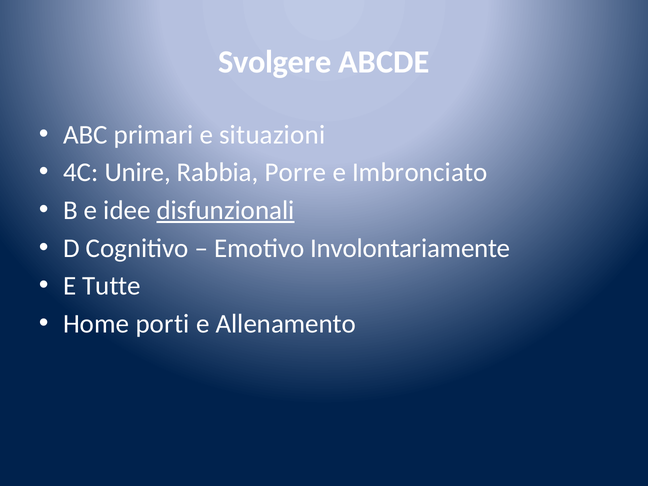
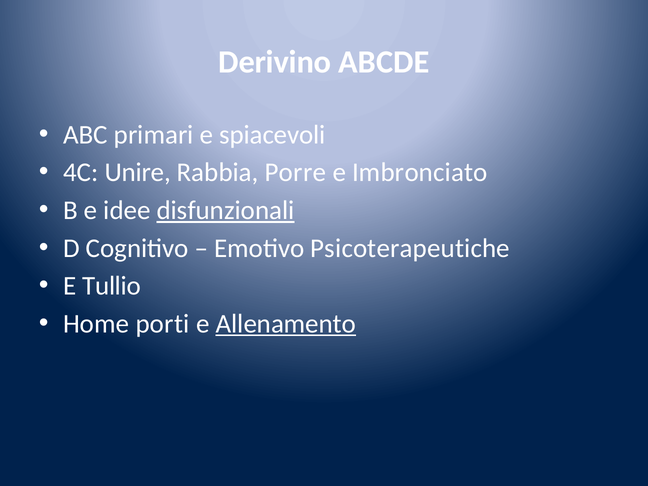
Svolgere: Svolgere -> Derivino
situazioni: situazioni -> spiacevoli
Involontariamente: Involontariamente -> Psicoterapeutiche
Tutte: Tutte -> Tullio
Allenamento underline: none -> present
